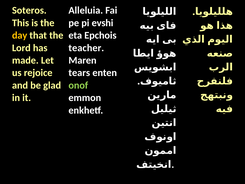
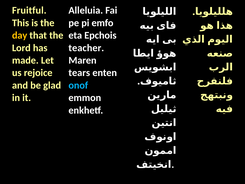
Soteros: Soteros -> Fruitful
evshi: evshi -> emfo
onof colour: light green -> light blue
